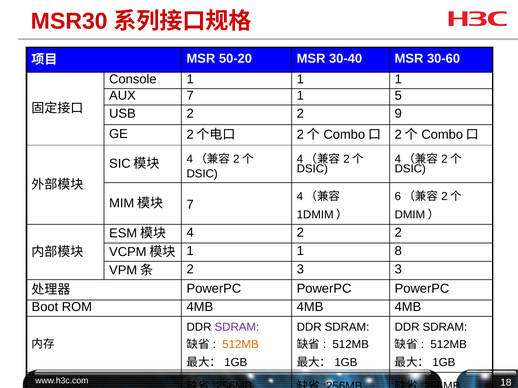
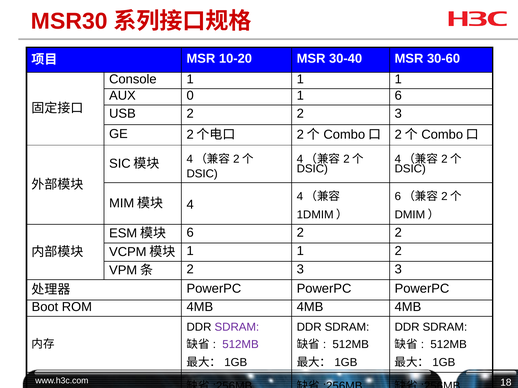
50-20: 50-20 -> 10-20
AUX 7: 7 -> 0
1 5: 5 -> 6
2 2 9: 9 -> 3
7 at (190, 205): 7 -> 4
4 at (190, 233): 4 -> 6
1 8: 8 -> 2
512MB at (240, 345) colour: orange -> purple
